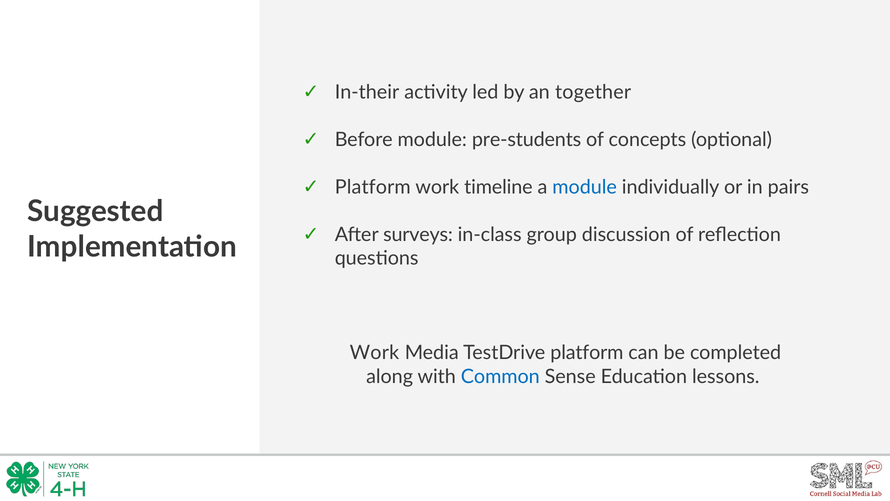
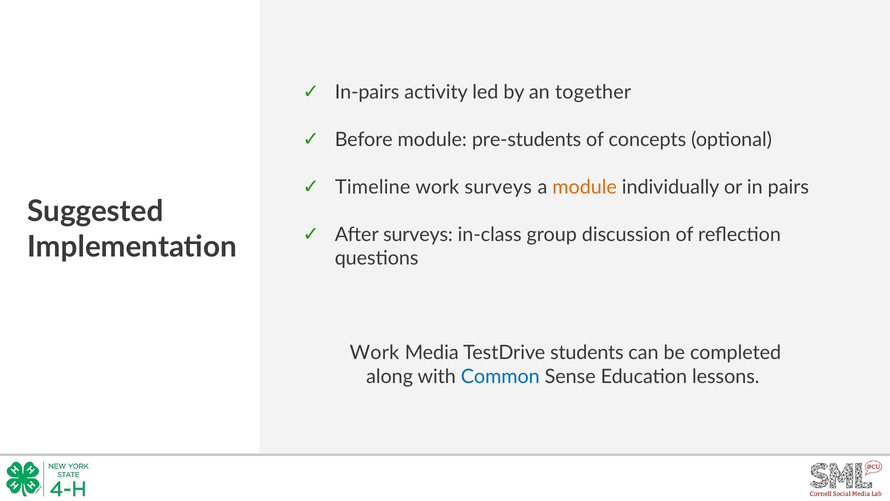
In-their: In-their -> In-pairs
Platform at (373, 187): Platform -> Timeline
work timeline: timeline -> surveys
module at (585, 187) colour: blue -> orange
TestDrive platform: platform -> students
